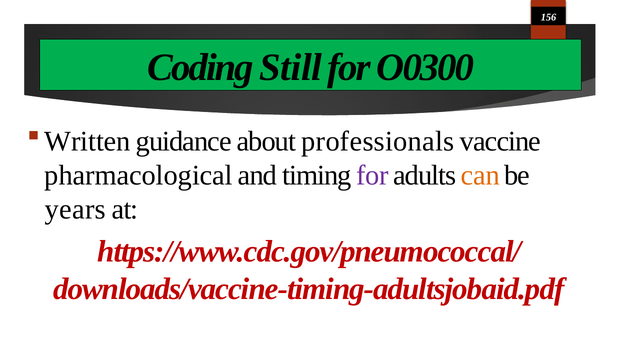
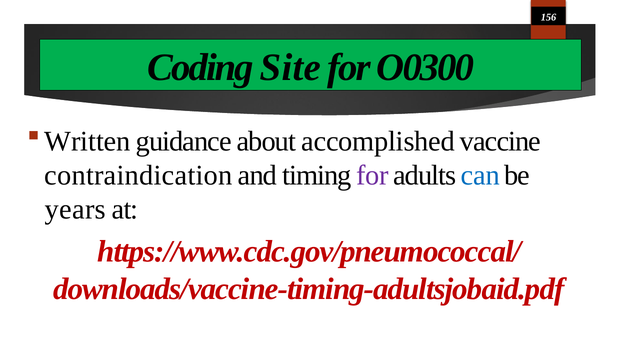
Still: Still -> Site
professionals: professionals -> accomplished
pharmacological: pharmacological -> contraindication
can colour: orange -> blue
